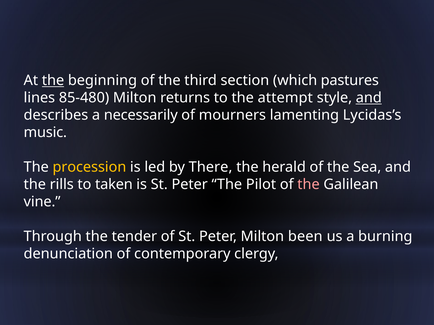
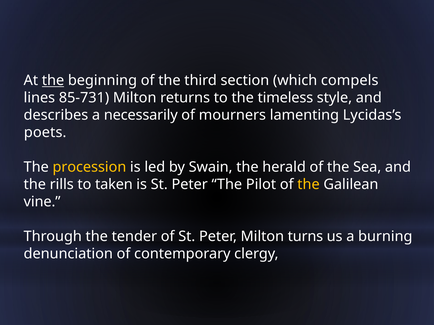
pastures: pastures -> compels
85-480: 85-480 -> 85-731
attempt: attempt -> timeless
and at (369, 98) underline: present -> none
music: music -> poets
There: There -> Swain
the at (308, 185) colour: pink -> yellow
been: been -> turns
